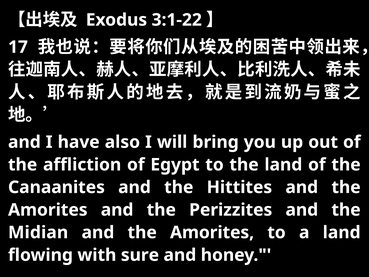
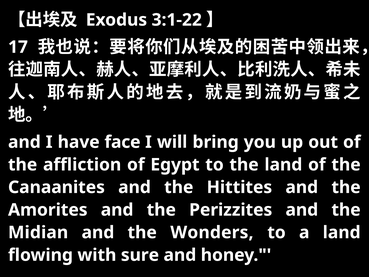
also: also -> face
Amorites at (212, 232): Amorites -> Wonders
